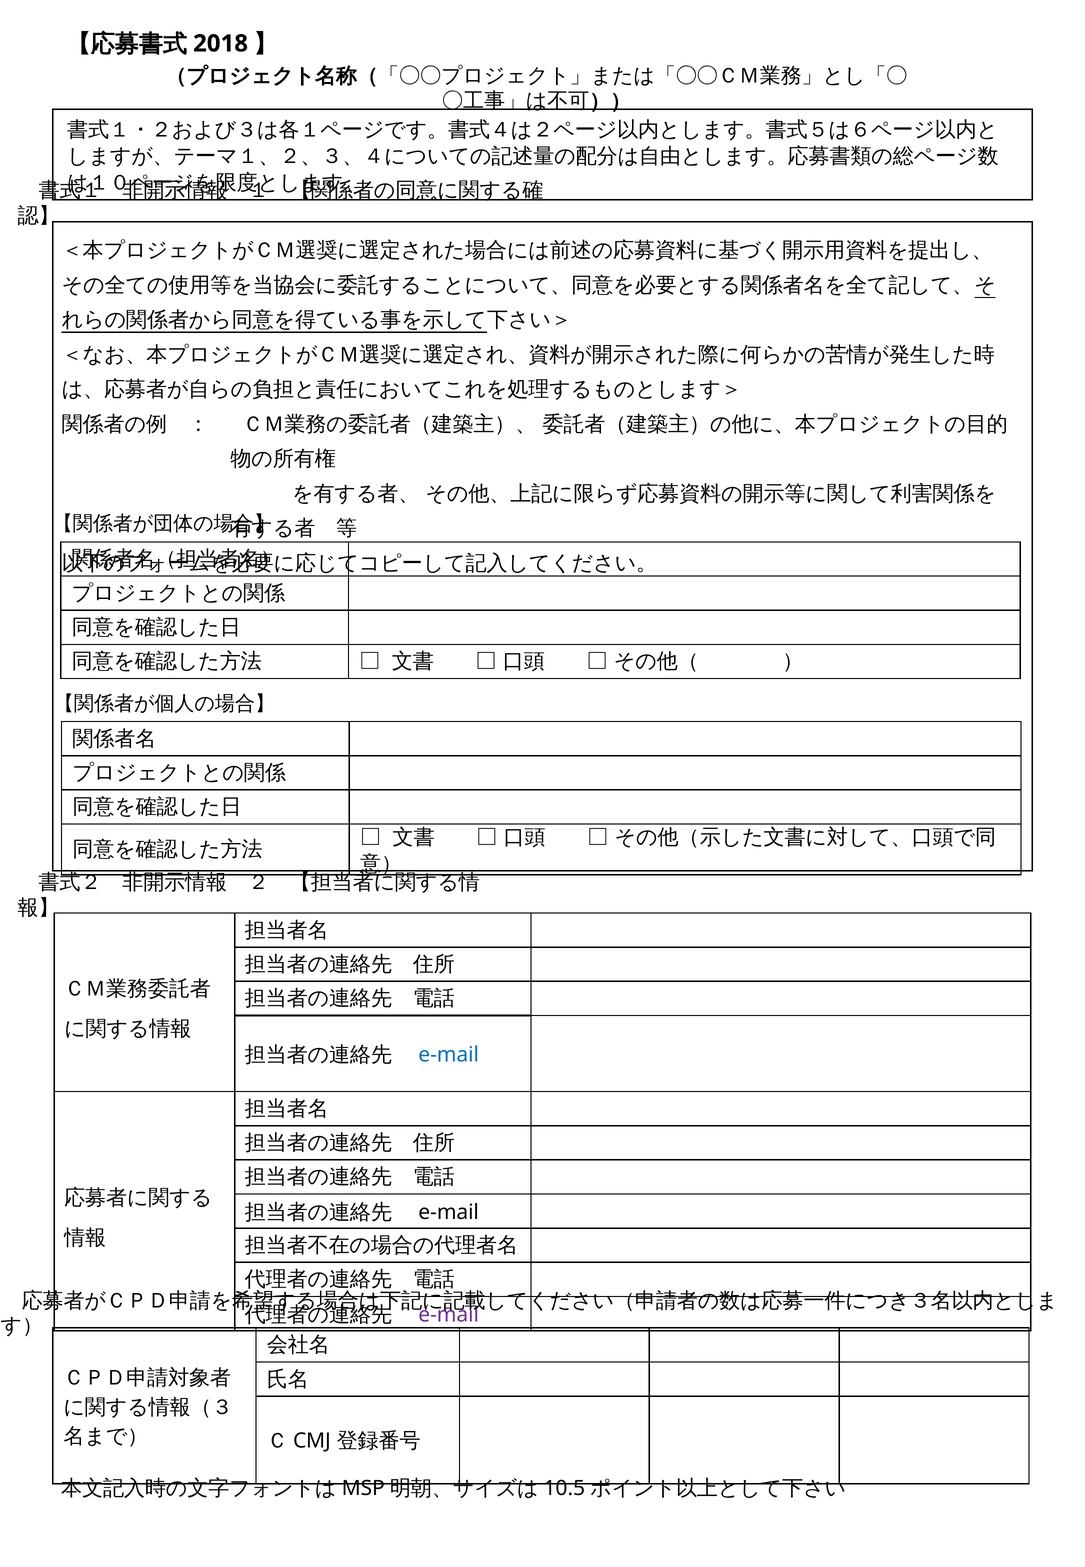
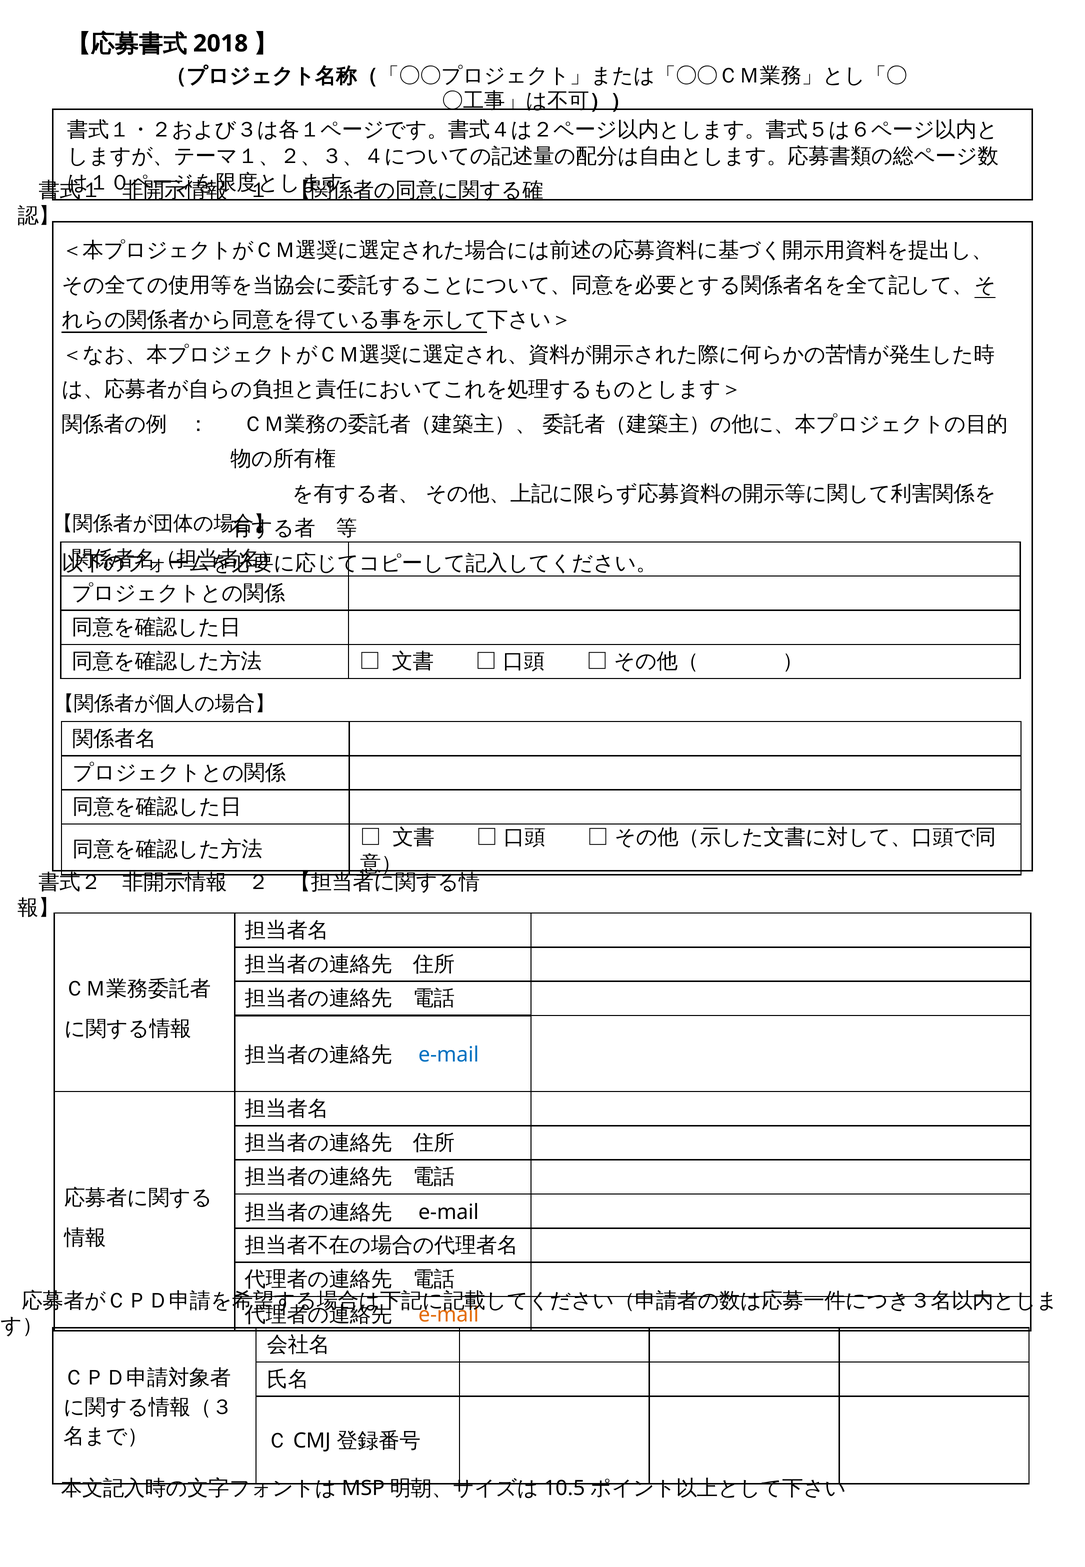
e-mail at (449, 1315) colour: purple -> orange
